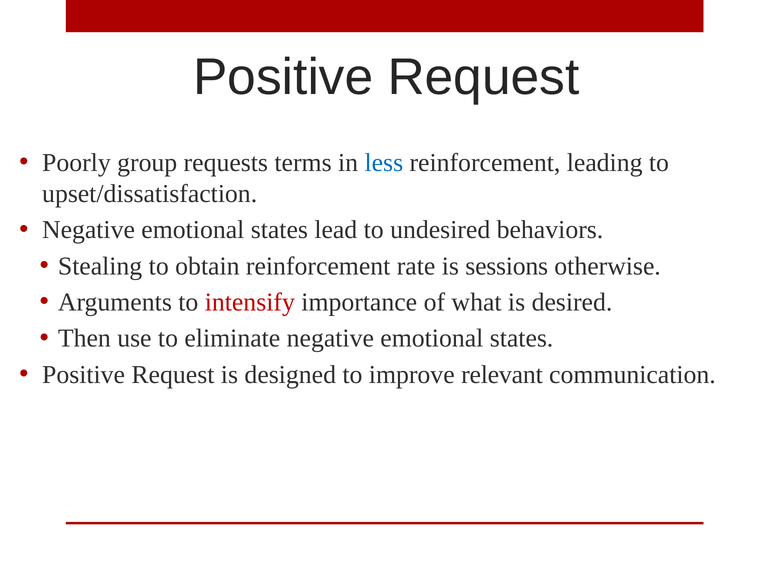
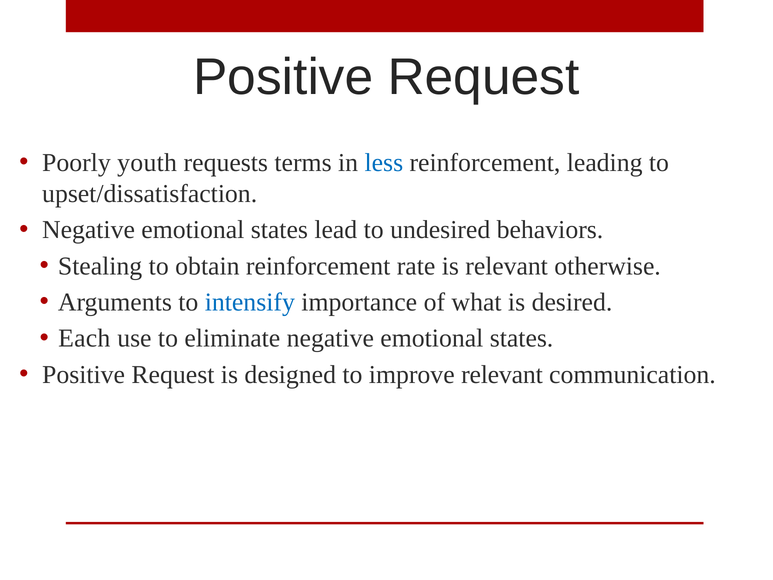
group: group -> youth
is sessions: sessions -> relevant
intensify colour: red -> blue
Then: Then -> Each
